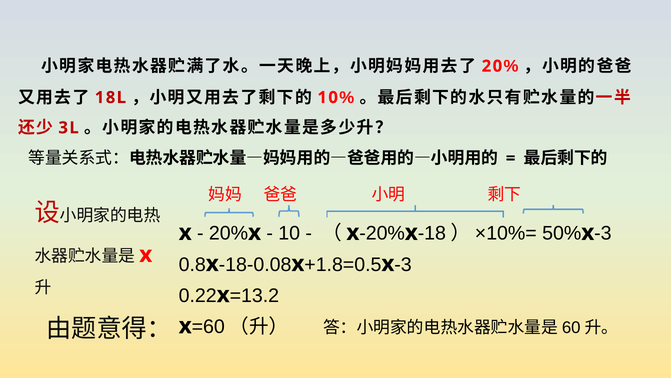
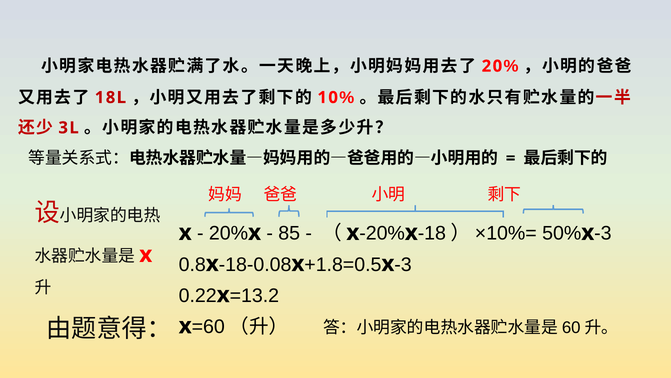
10 at (289, 233): 10 -> 85
